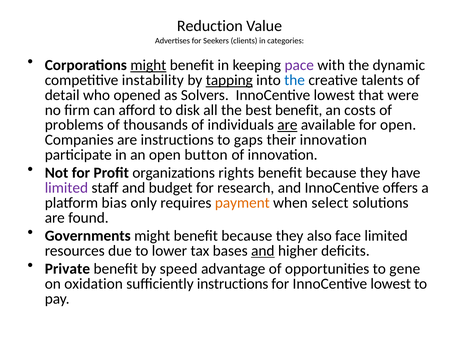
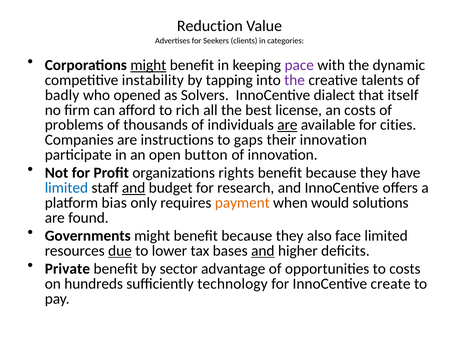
tapping underline: present -> none
the at (295, 80) colour: blue -> purple
detail: detail -> badly
Solvers InnoCentive lowest: lowest -> dialect
were: were -> itself
disk: disk -> rich
best benefit: benefit -> license
for open: open -> cities
limited at (66, 188) colour: purple -> blue
and at (134, 188) underline: none -> present
select: select -> would
due underline: none -> present
speed: speed -> sector
to gene: gene -> costs
oxidation: oxidation -> hundreds
sufficiently instructions: instructions -> technology
for InnoCentive lowest: lowest -> create
